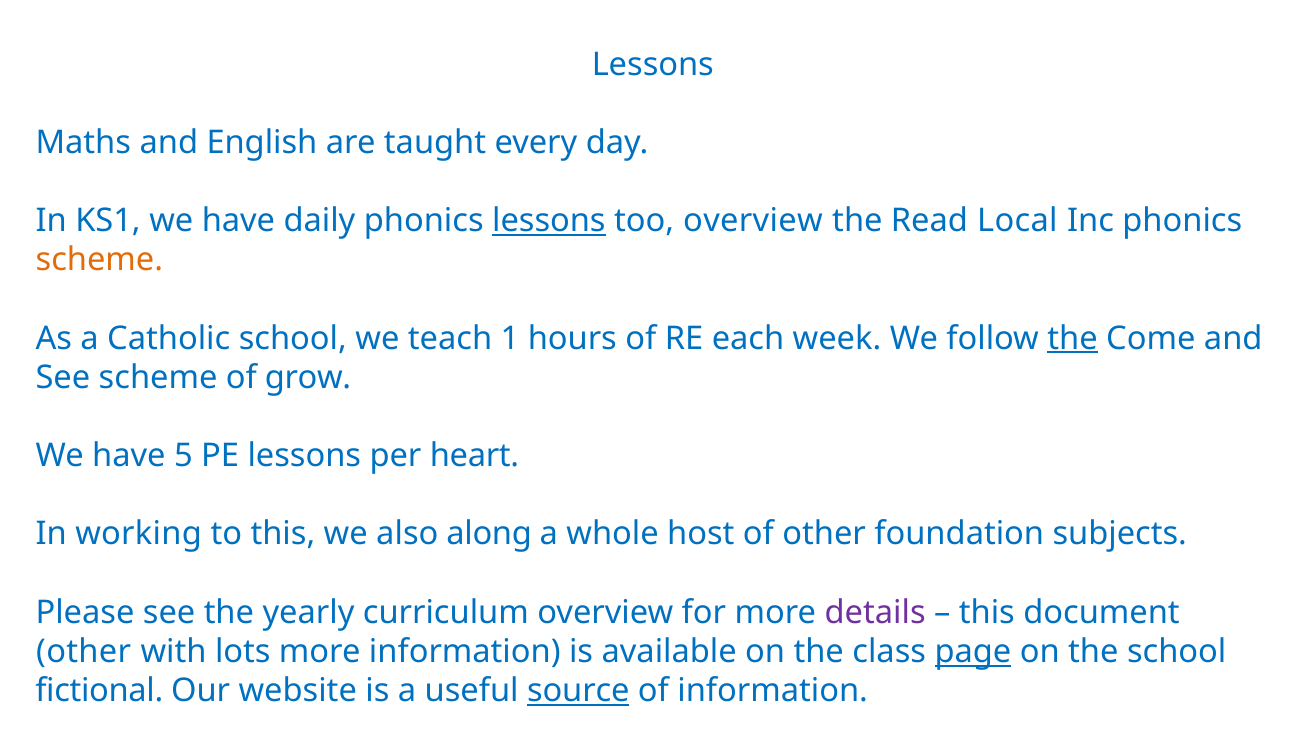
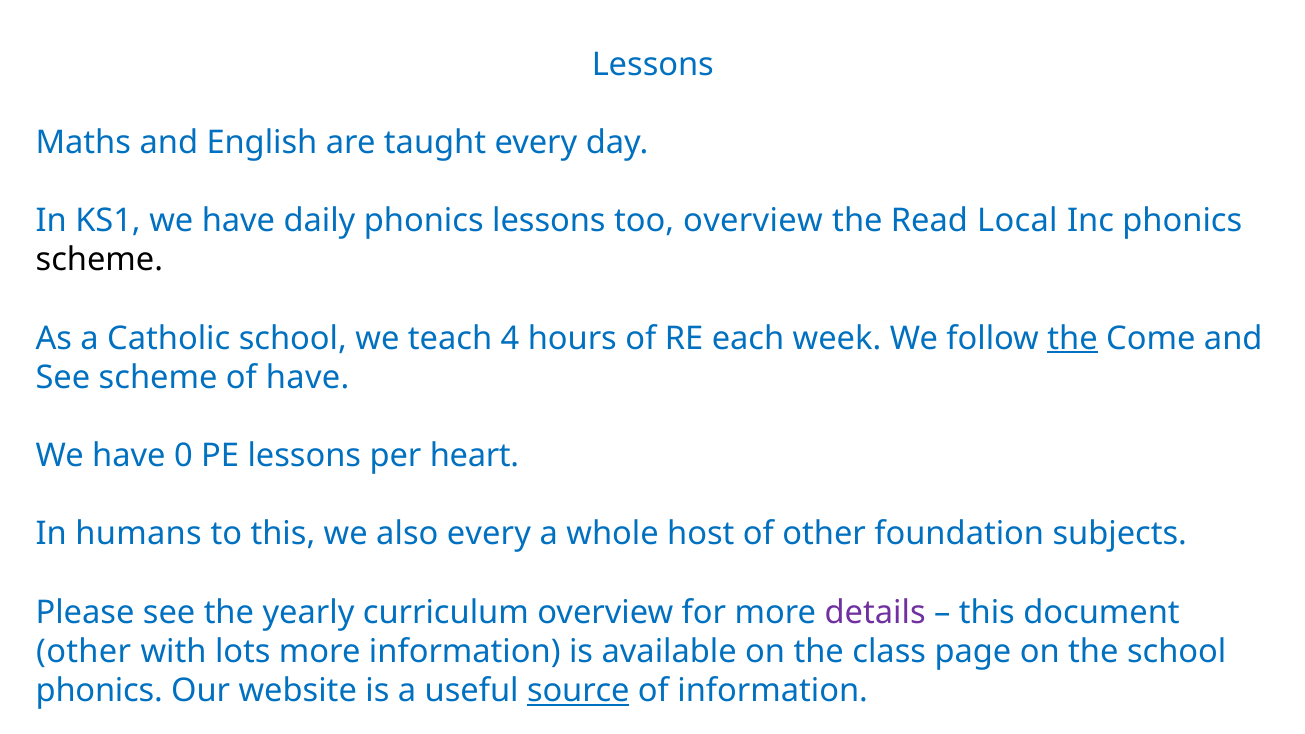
lessons at (549, 221) underline: present -> none
scheme at (99, 260) colour: orange -> black
1: 1 -> 4
of grow: grow -> have
5: 5 -> 0
working: working -> humans
also along: along -> every
page underline: present -> none
fictional at (99, 691): fictional -> phonics
